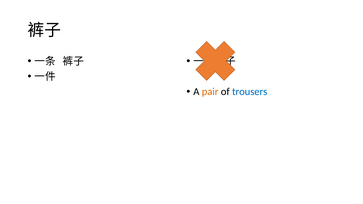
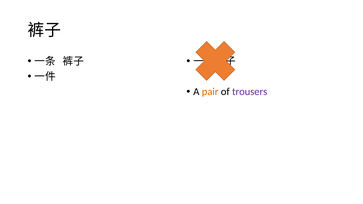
trousers colour: blue -> purple
